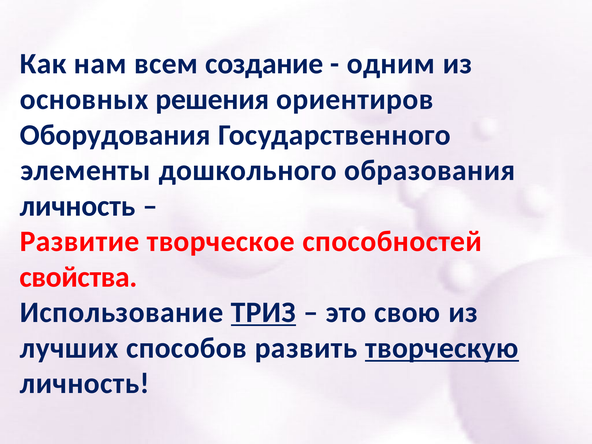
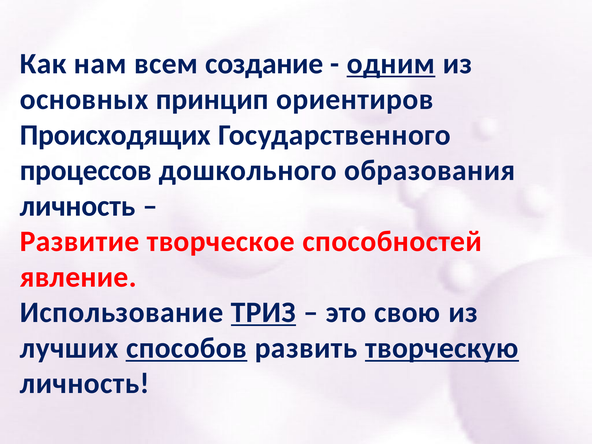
одним underline: none -> present
решения: решения -> принцип
Оборудования: Оборудования -> Происходящих
элементы: элементы -> процессов
свойства: свойства -> явление
способов underline: none -> present
